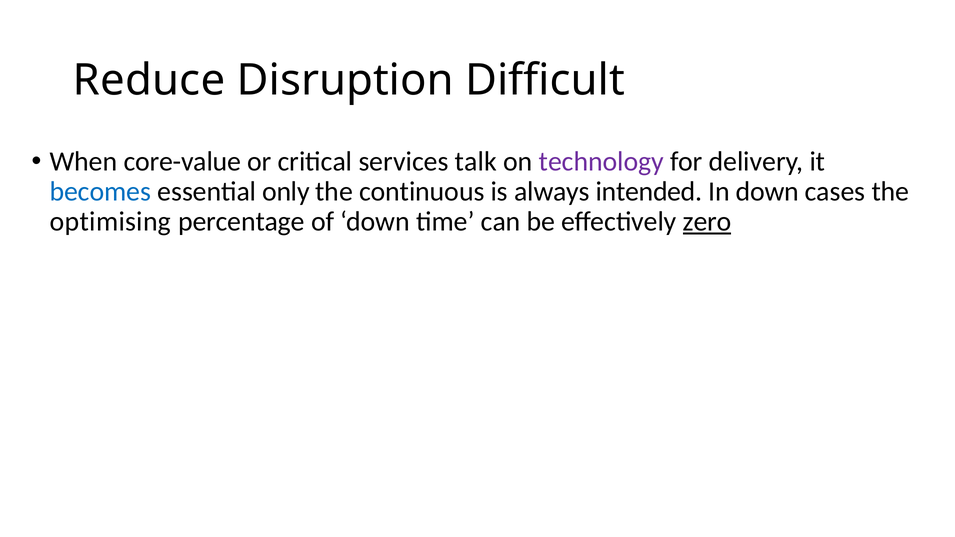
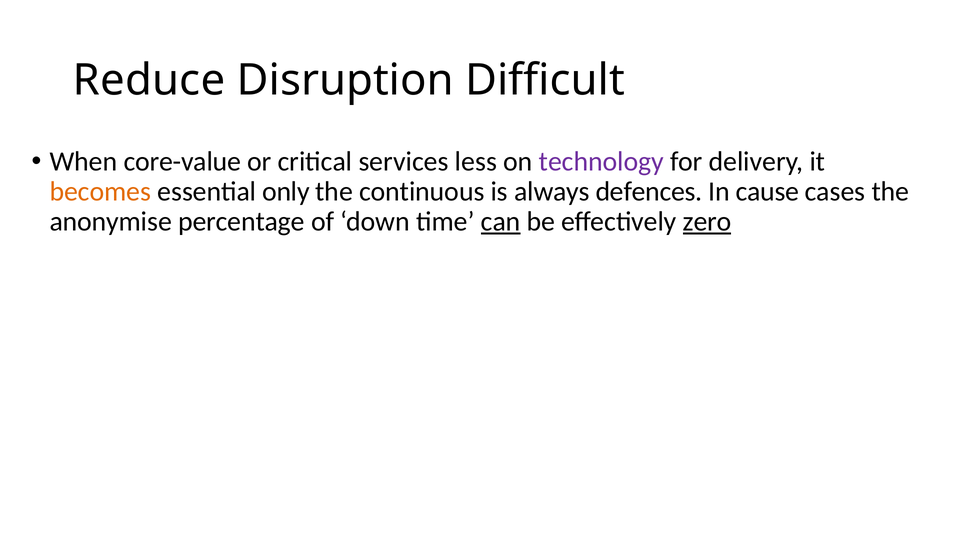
talk: talk -> less
becomes colour: blue -> orange
intended: intended -> defences
In down: down -> cause
optimising: optimising -> anonymise
can underline: none -> present
